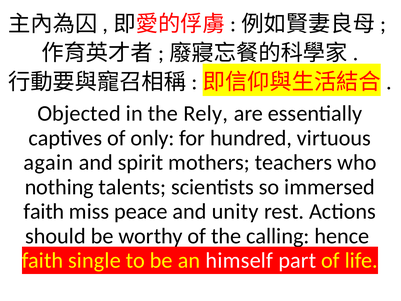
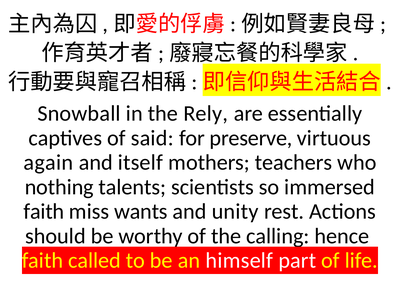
Objected: Objected -> Snowball
only: only -> said
hundred: hundred -> preserve
spirit: spirit -> itself
peace: peace -> wants
single: single -> called
